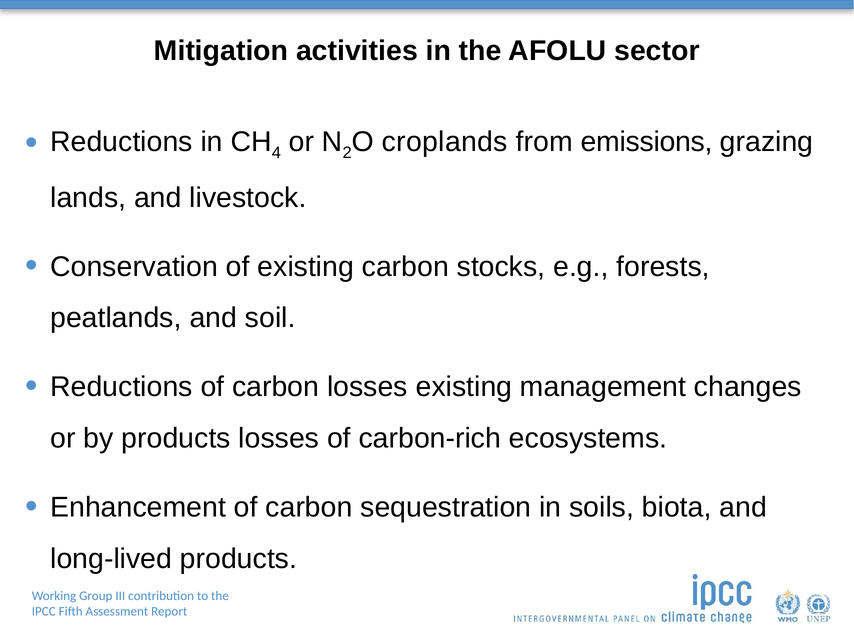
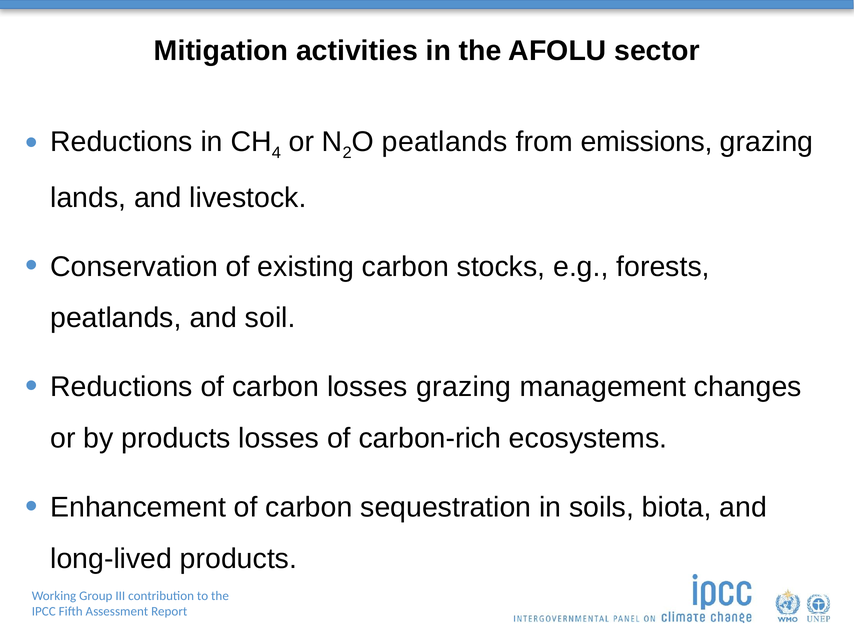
croplands at (445, 141): croplands -> peatlands
losses existing: existing -> grazing
